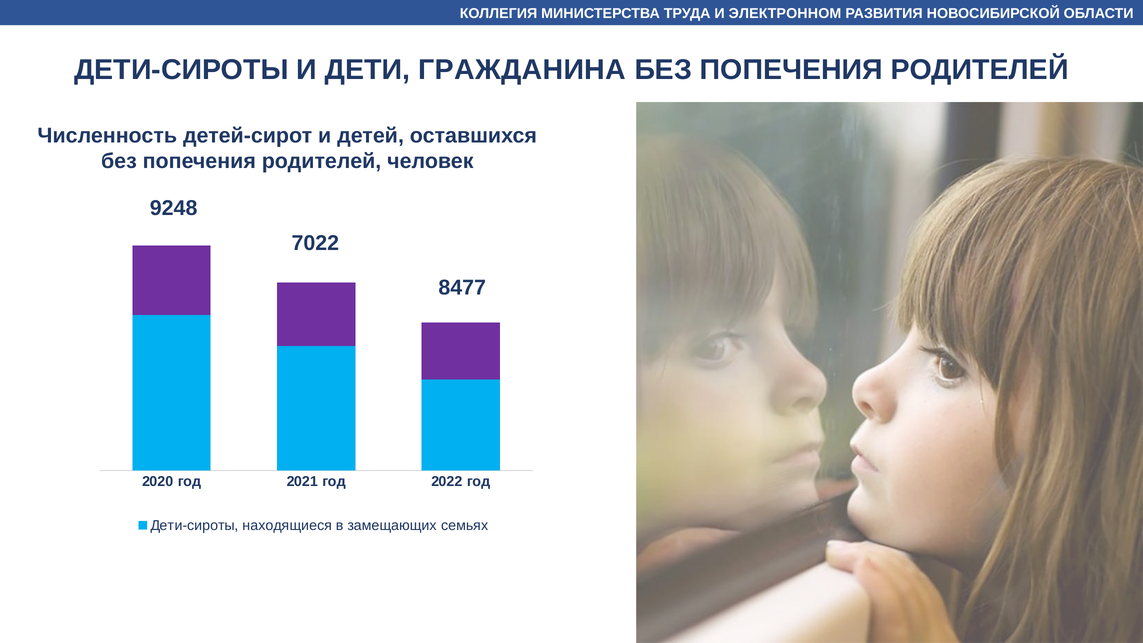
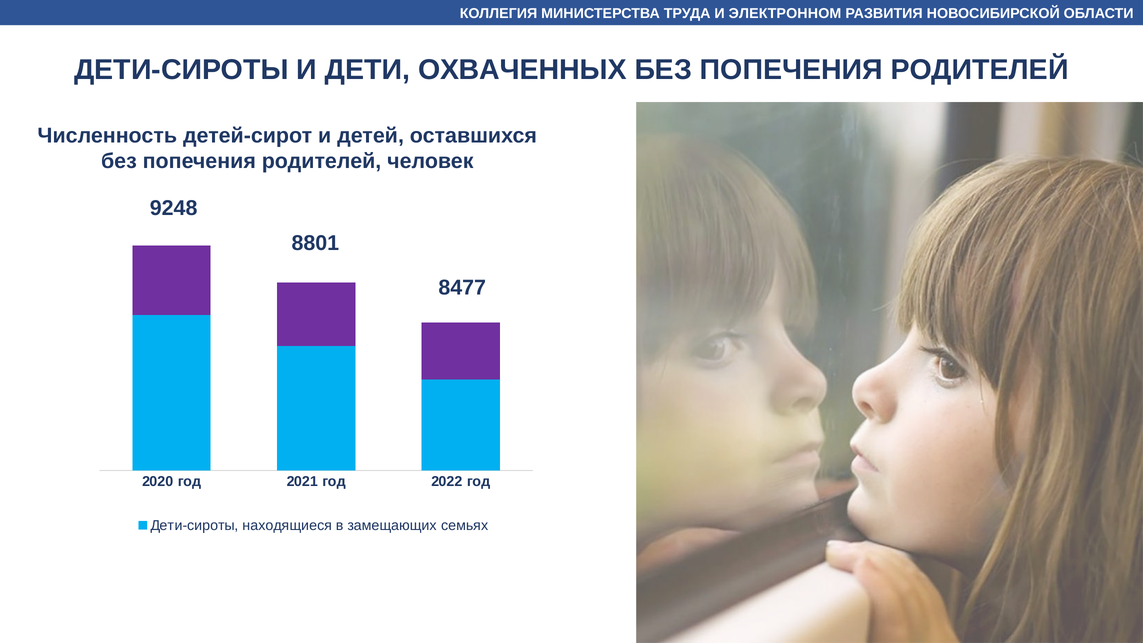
ГРАЖДАНИНА: ГРАЖДАНИНА -> ОХВАЧЕННЫХ
7022: 7022 -> 8801
